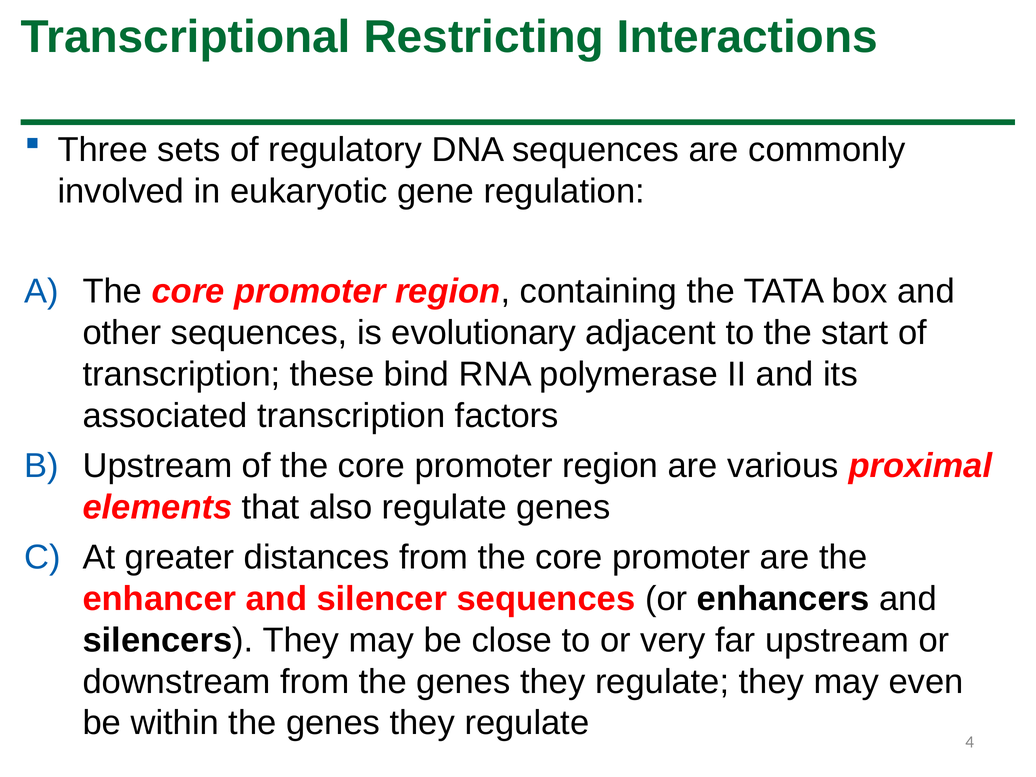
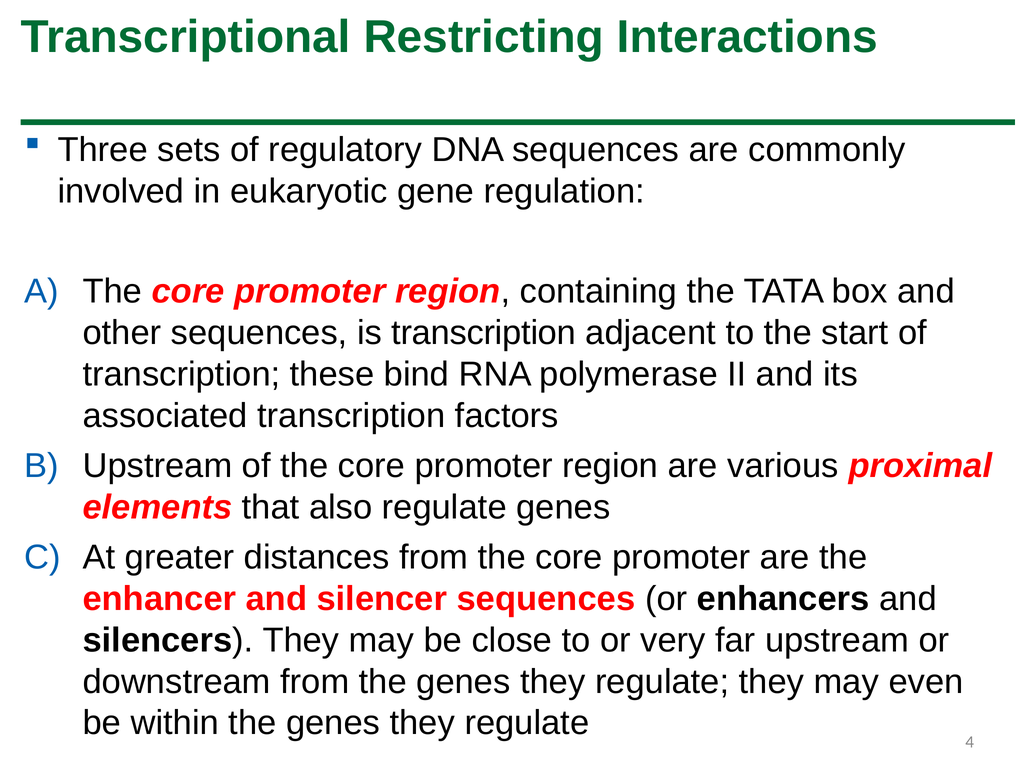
is evolutionary: evolutionary -> transcription
